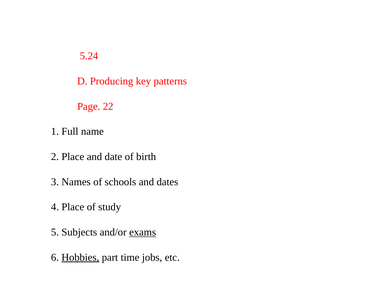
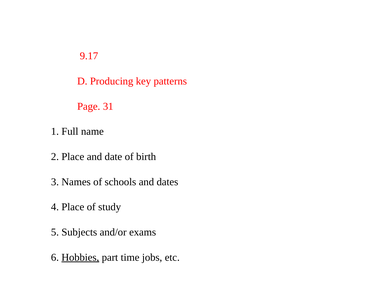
5.24: 5.24 -> 9.17
22: 22 -> 31
exams underline: present -> none
